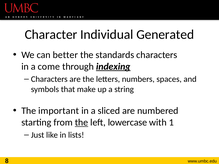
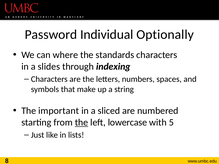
Character: Character -> Password
Generated: Generated -> Optionally
better: better -> where
come: come -> slides
indexing underline: present -> none
1: 1 -> 5
